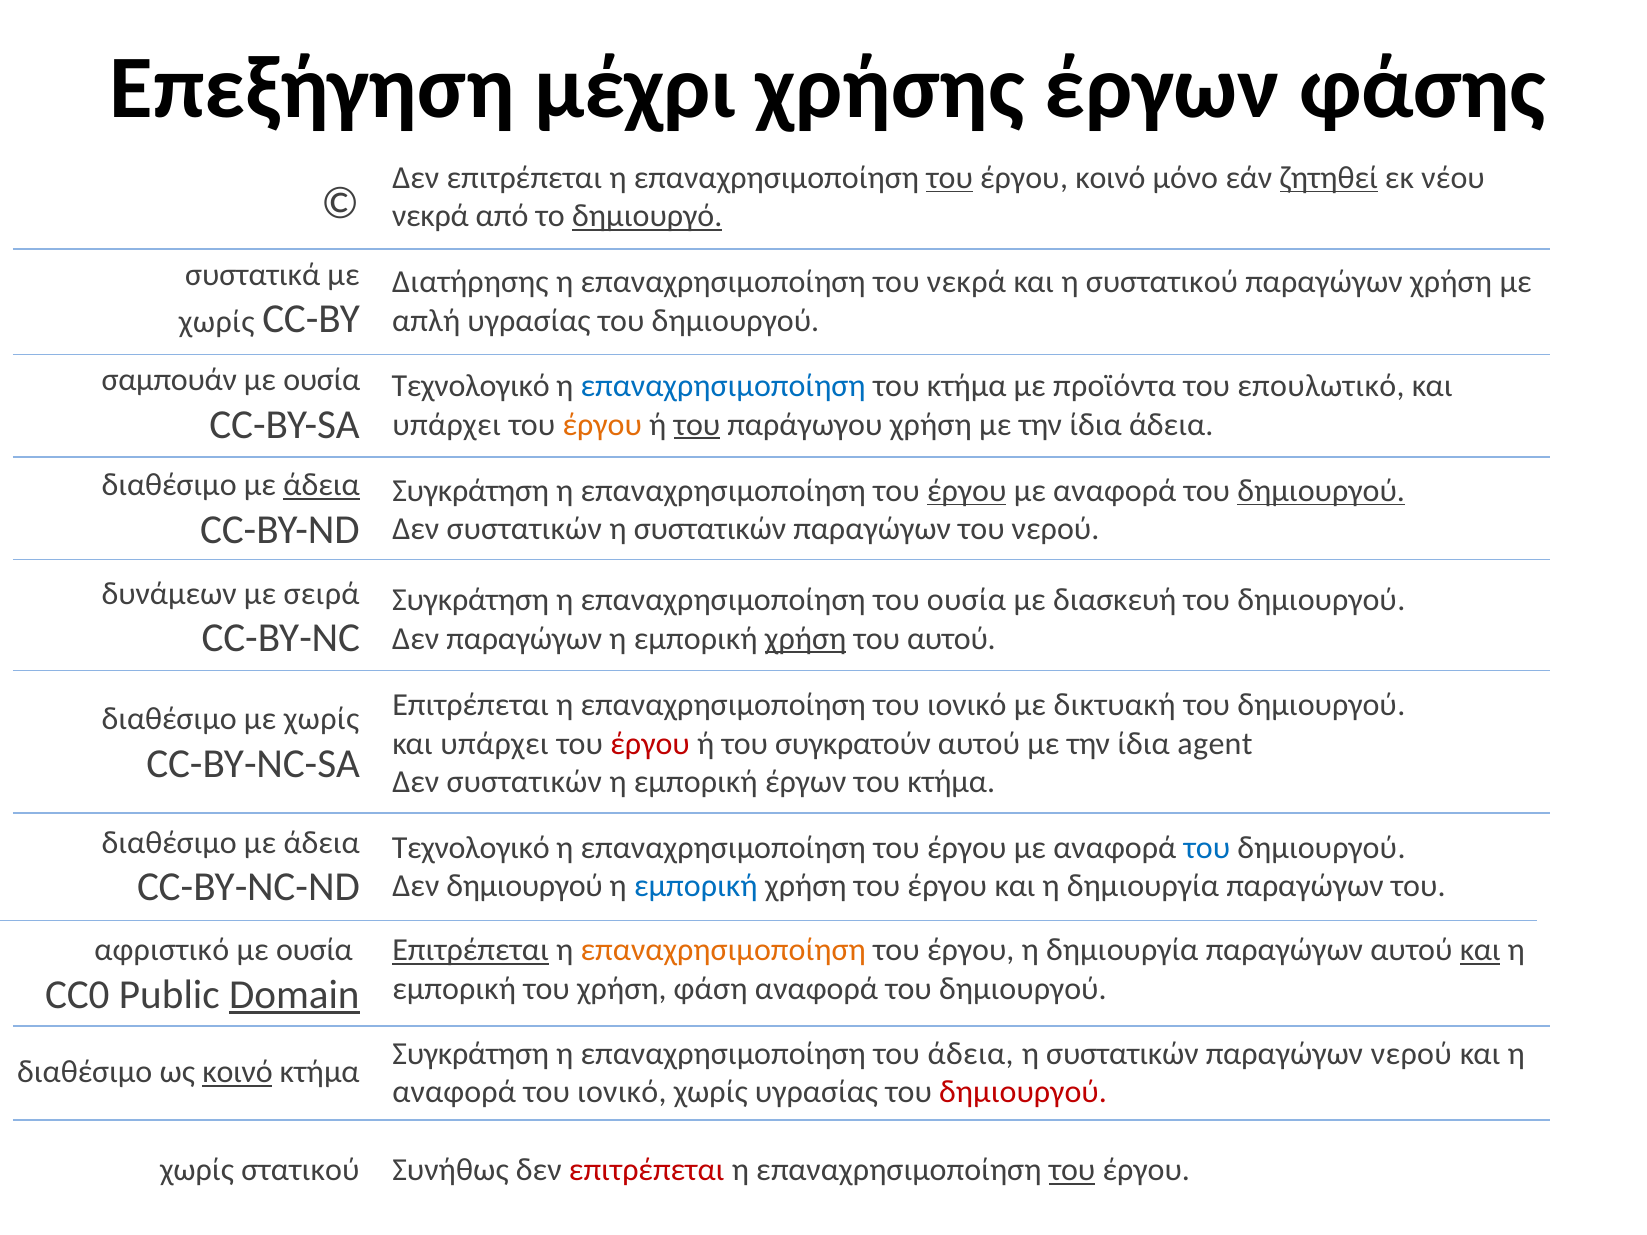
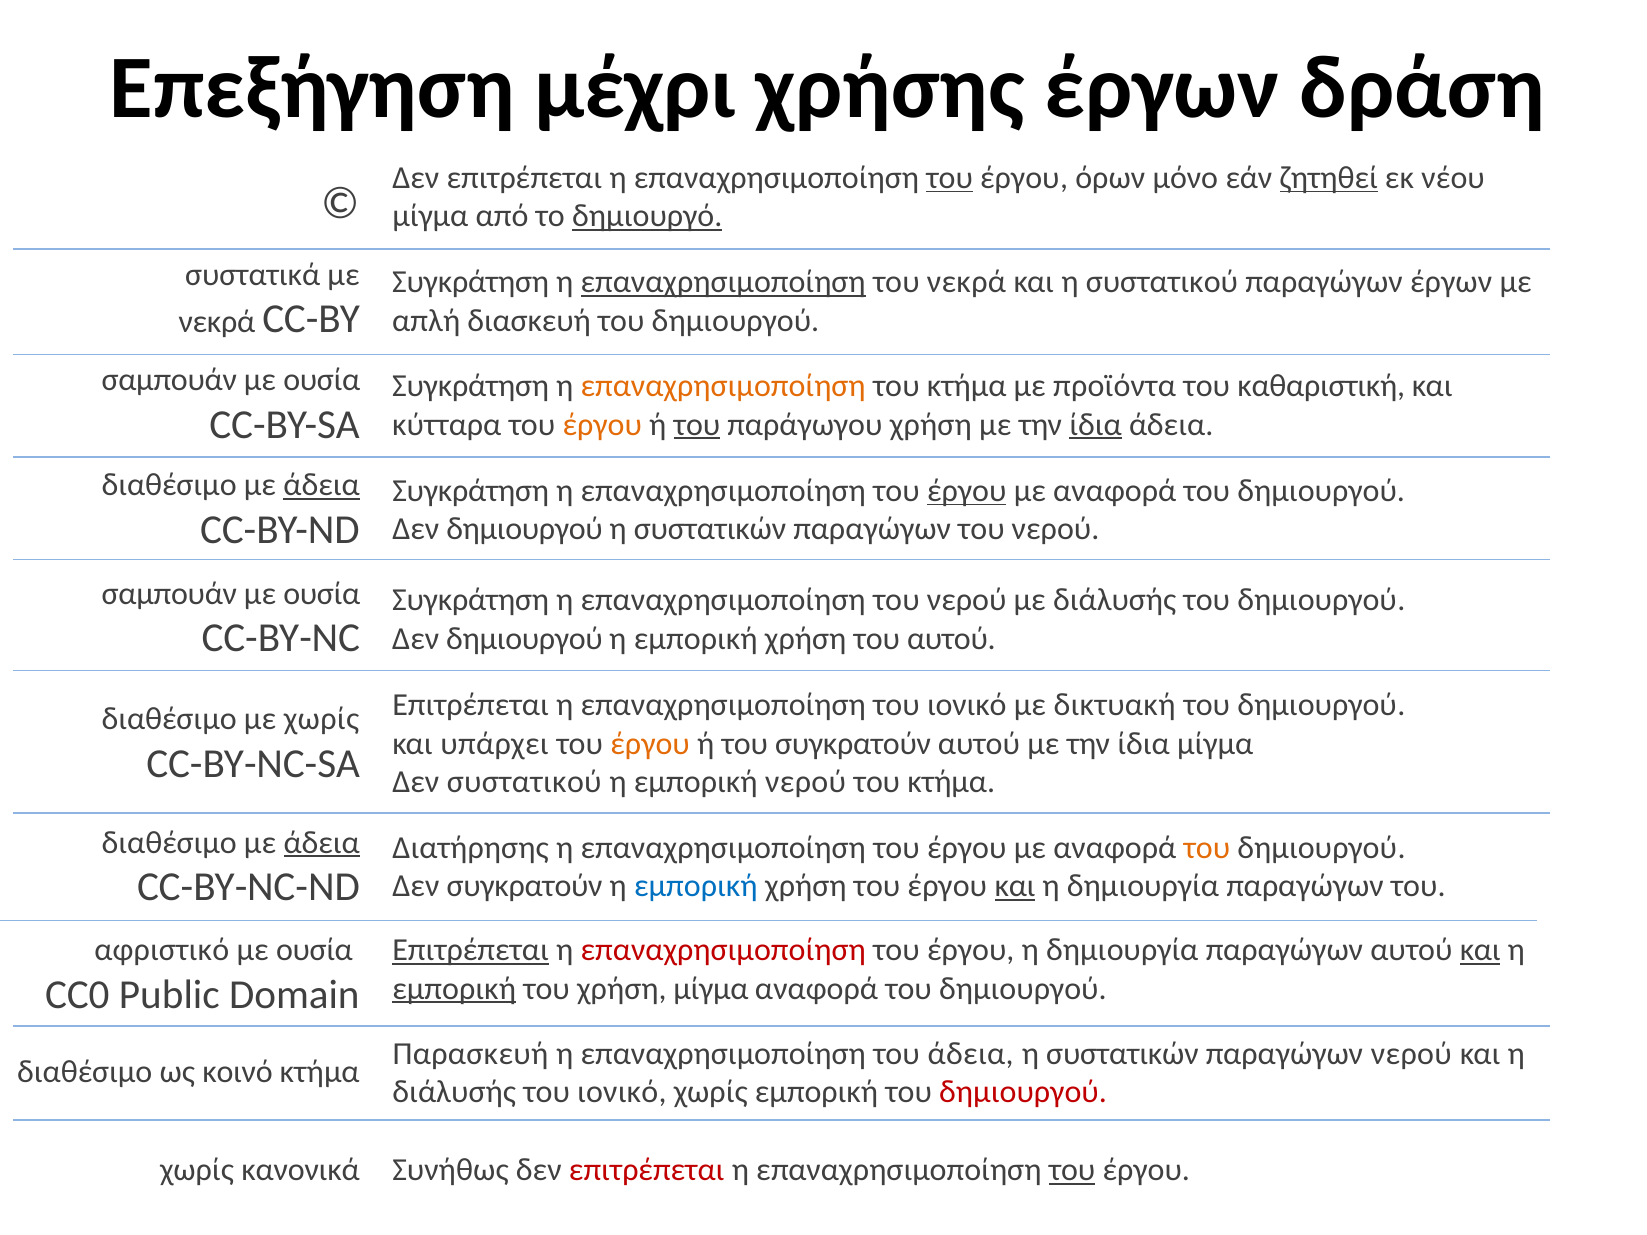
φάσης: φάσης -> δράση
έργου κοινό: κοινό -> όρων
νεκρά at (430, 216): νεκρά -> μίγμα
Διατήρησης at (470, 282): Διατήρησης -> Συγκράτηση
επαναχρησιμοποίηση at (723, 282) underline: none -> present
παραγώγων χρήση: χρήση -> έργων
απλή υγρασίας: υγρασίας -> διασκευή
χωρίς at (217, 322): χωρίς -> νεκρά
Τεχνολογικό at (471, 386): Τεχνολογικό -> Συγκράτηση
επαναχρησιμοποίηση at (723, 386) colour: blue -> orange
επουλωτικό: επουλωτικό -> καθαριστική
υπάρχει at (447, 425): υπάρχει -> κύτταρα
ίδια at (1096, 425) underline: none -> present
δημιουργού at (1321, 491) underline: present -> none
συστατικών at (524, 529): συστατικών -> δημιουργού
δυνάμεων at (169, 594): δυνάμεων -> σαμπουάν
σειρά at (322, 594): σειρά -> ουσία
επαναχρησιμοποίηση του ουσία: ουσία -> νερού
με διασκευή: διασκευή -> διάλυσής
παραγώγων at (524, 639): παραγώγων -> δημιουργού
χρήση at (806, 639) underline: present -> none
έργου at (650, 744) colour: red -> orange
ίδια agent: agent -> μίγμα
συστατικών at (524, 782): συστατικών -> συστατικού
εμπορική έργων: έργων -> νερού
άδεια at (322, 843) underline: none -> present
Τεχνολογικό at (471, 848): Τεχνολογικό -> Διατήρησης
του at (1207, 848) colour: blue -> orange
Δεν δημιουργού: δημιουργού -> συγκρατούν
και at (1015, 887) underline: none -> present
επαναχρησιμοποίηση at (723, 950) colour: orange -> red
εμπορική at (454, 989) underline: none -> present
χρήση φάση: φάση -> μίγμα
Domain underline: present -> none
Συγκράτηση at (471, 1054): Συγκράτηση -> Παρασκευή
κοινό at (237, 1073) underline: present -> none
αναφορά at (454, 1092): αναφορά -> διάλυσής
χωρίς υγρασίας: υγρασίας -> εμπορική
στατικού: στατικού -> κανονικά
